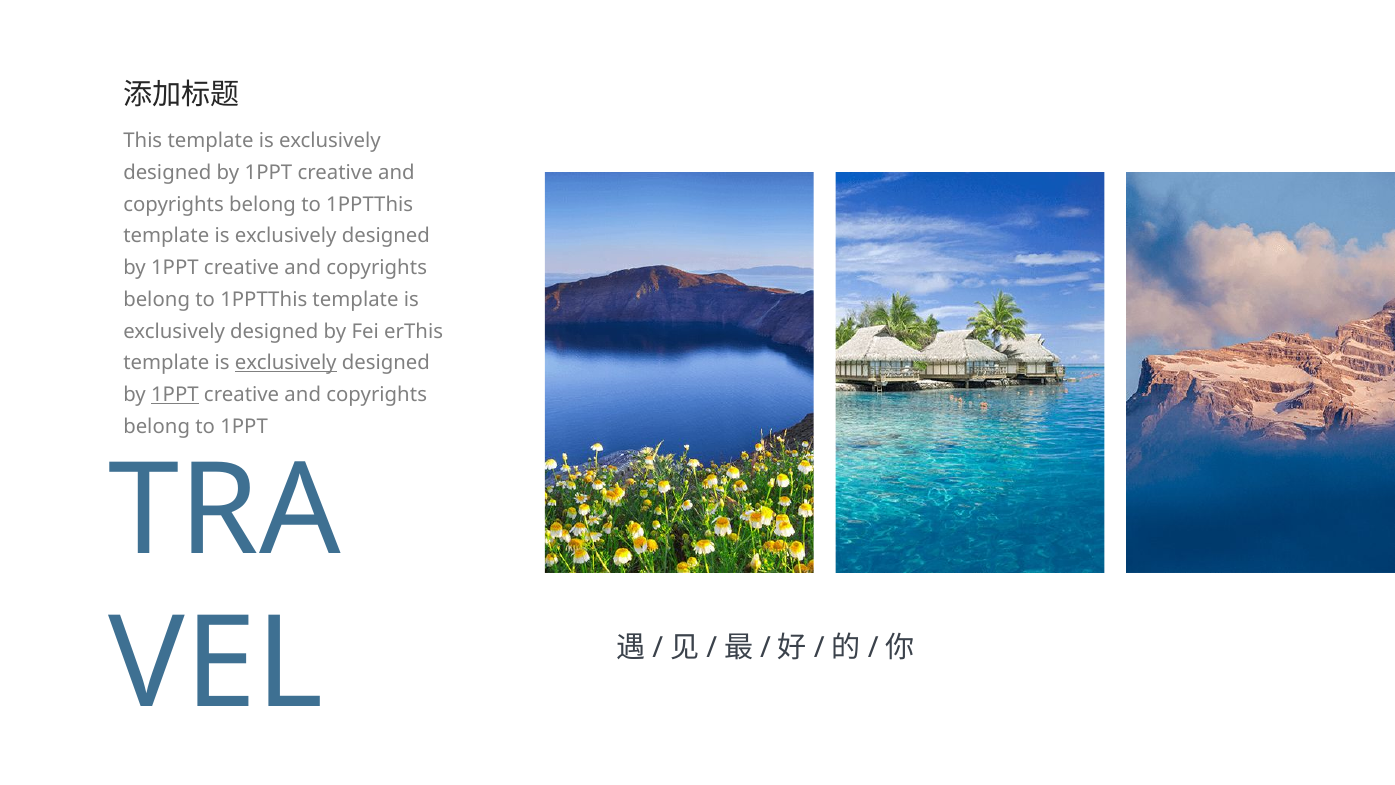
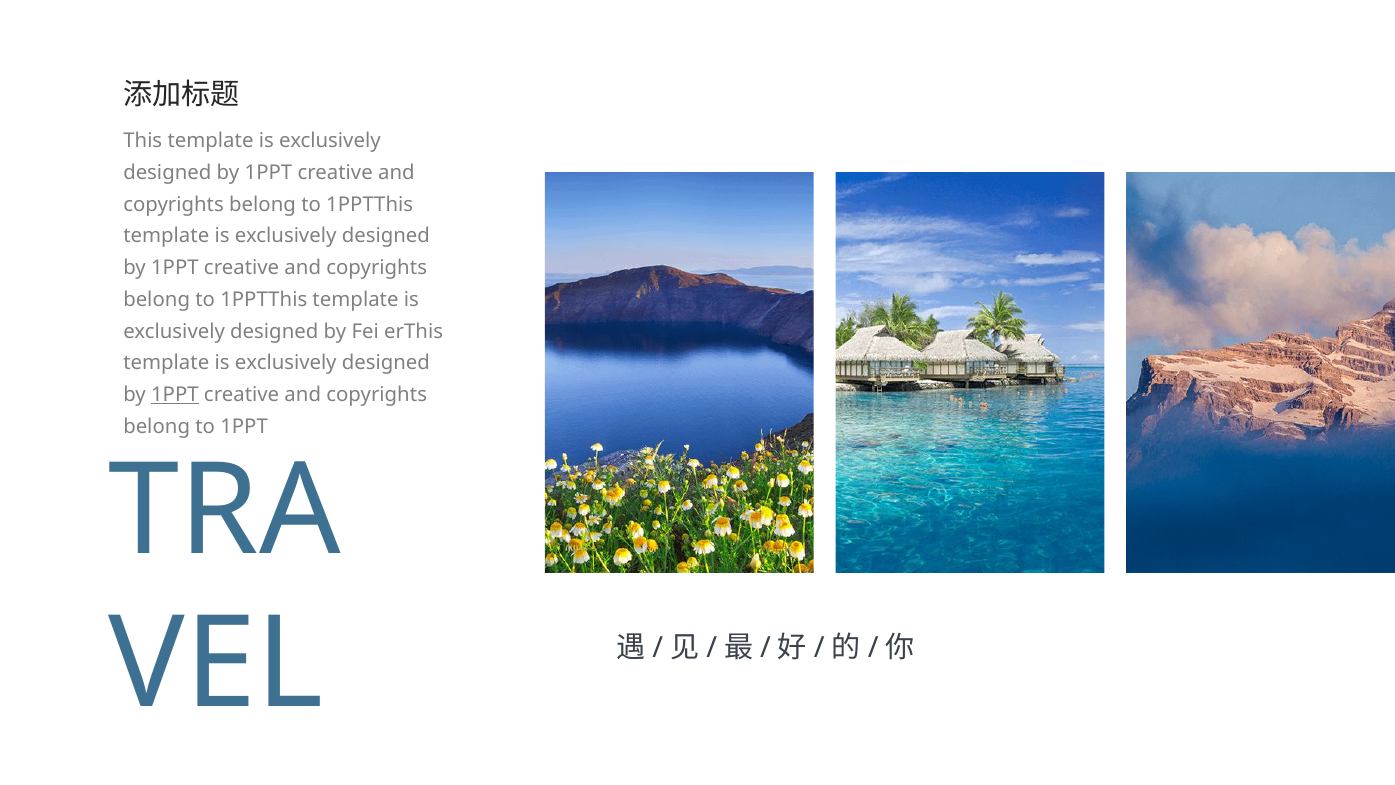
exclusively at (286, 363) underline: present -> none
